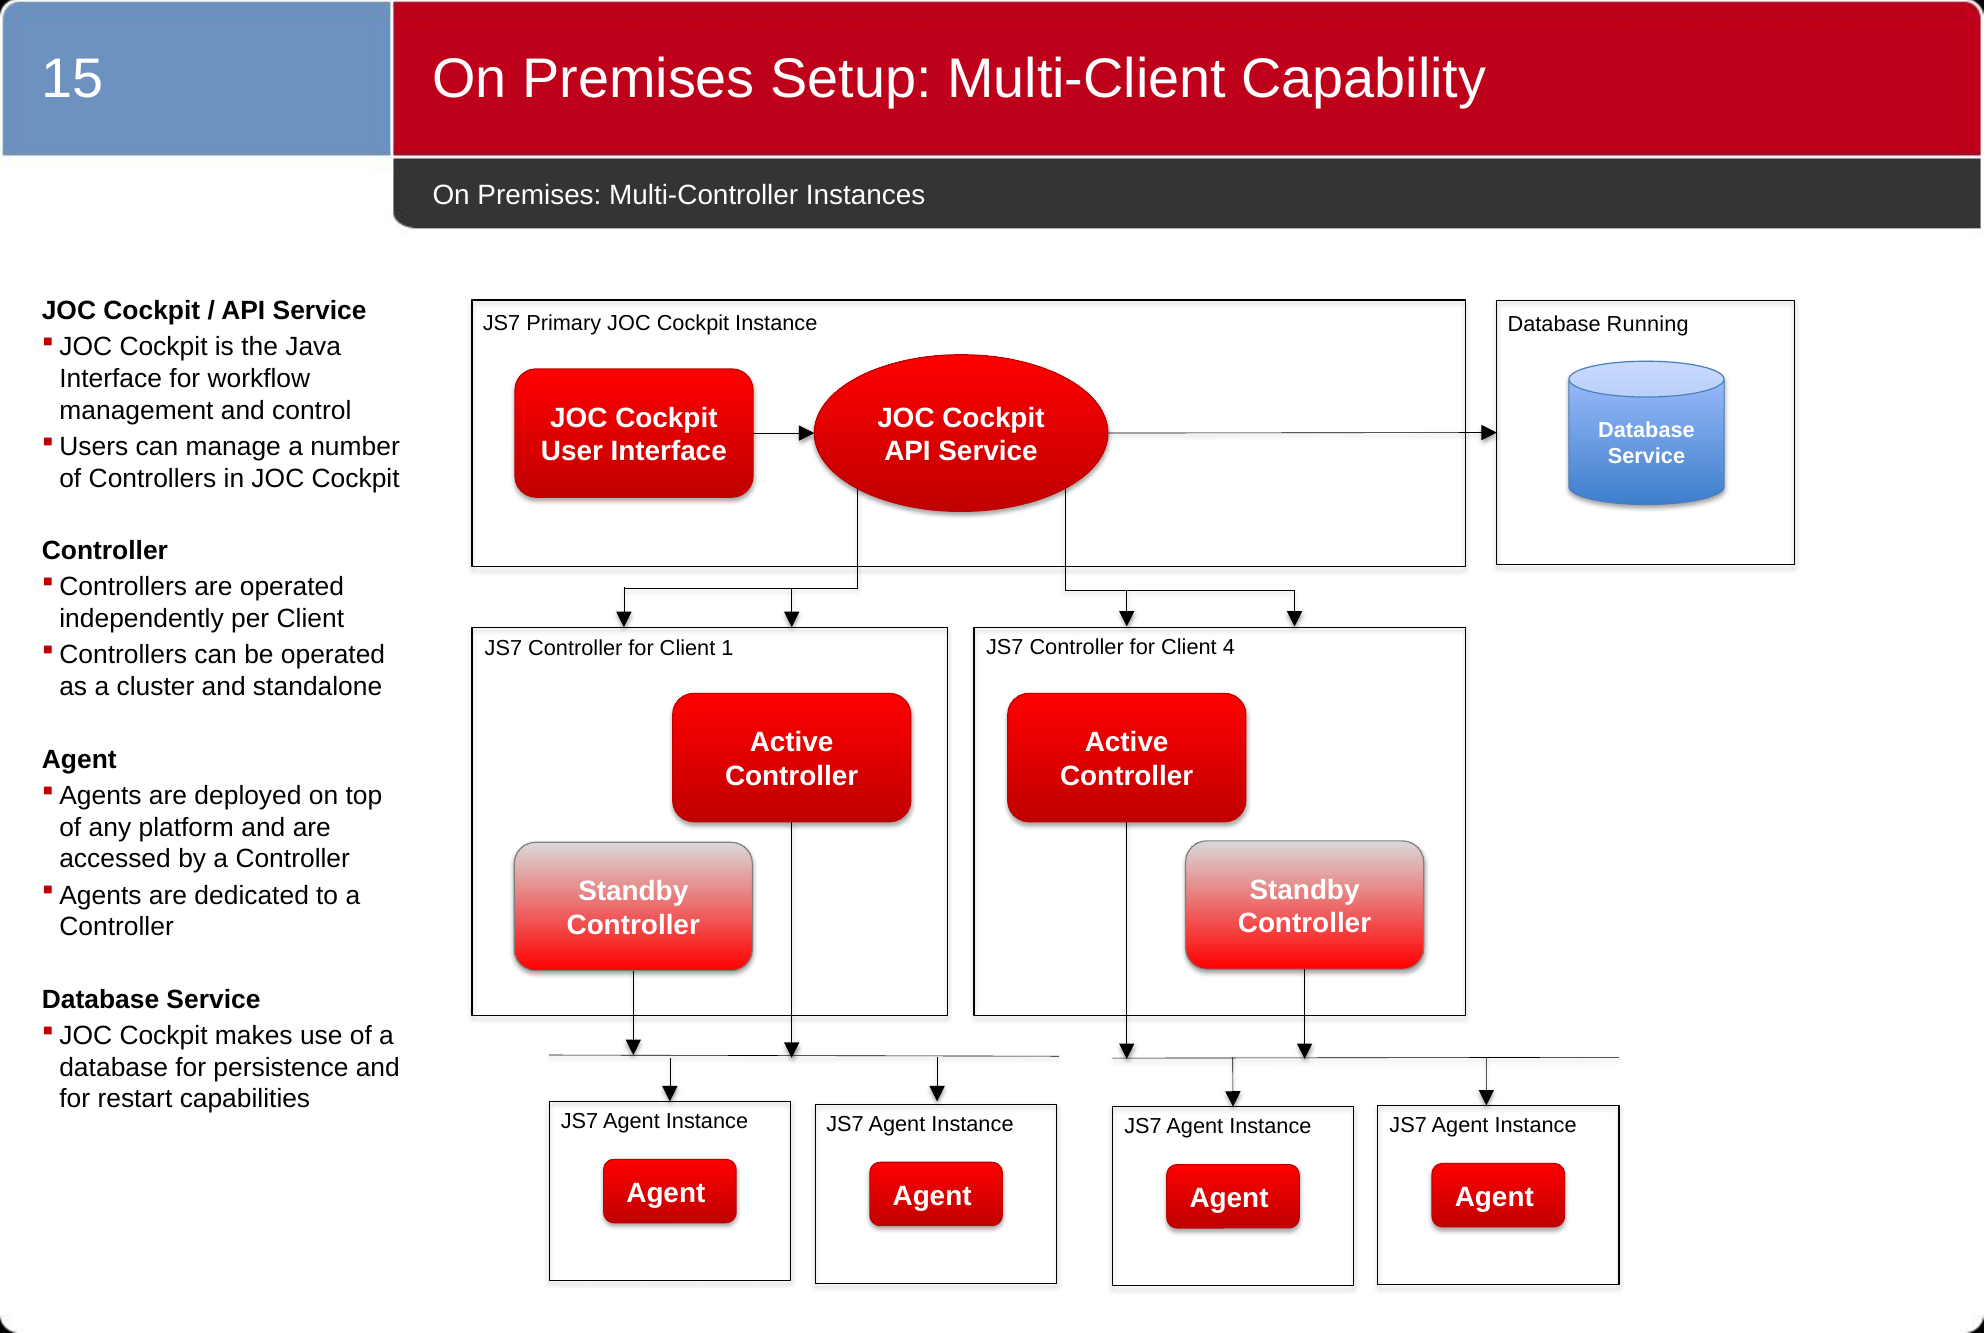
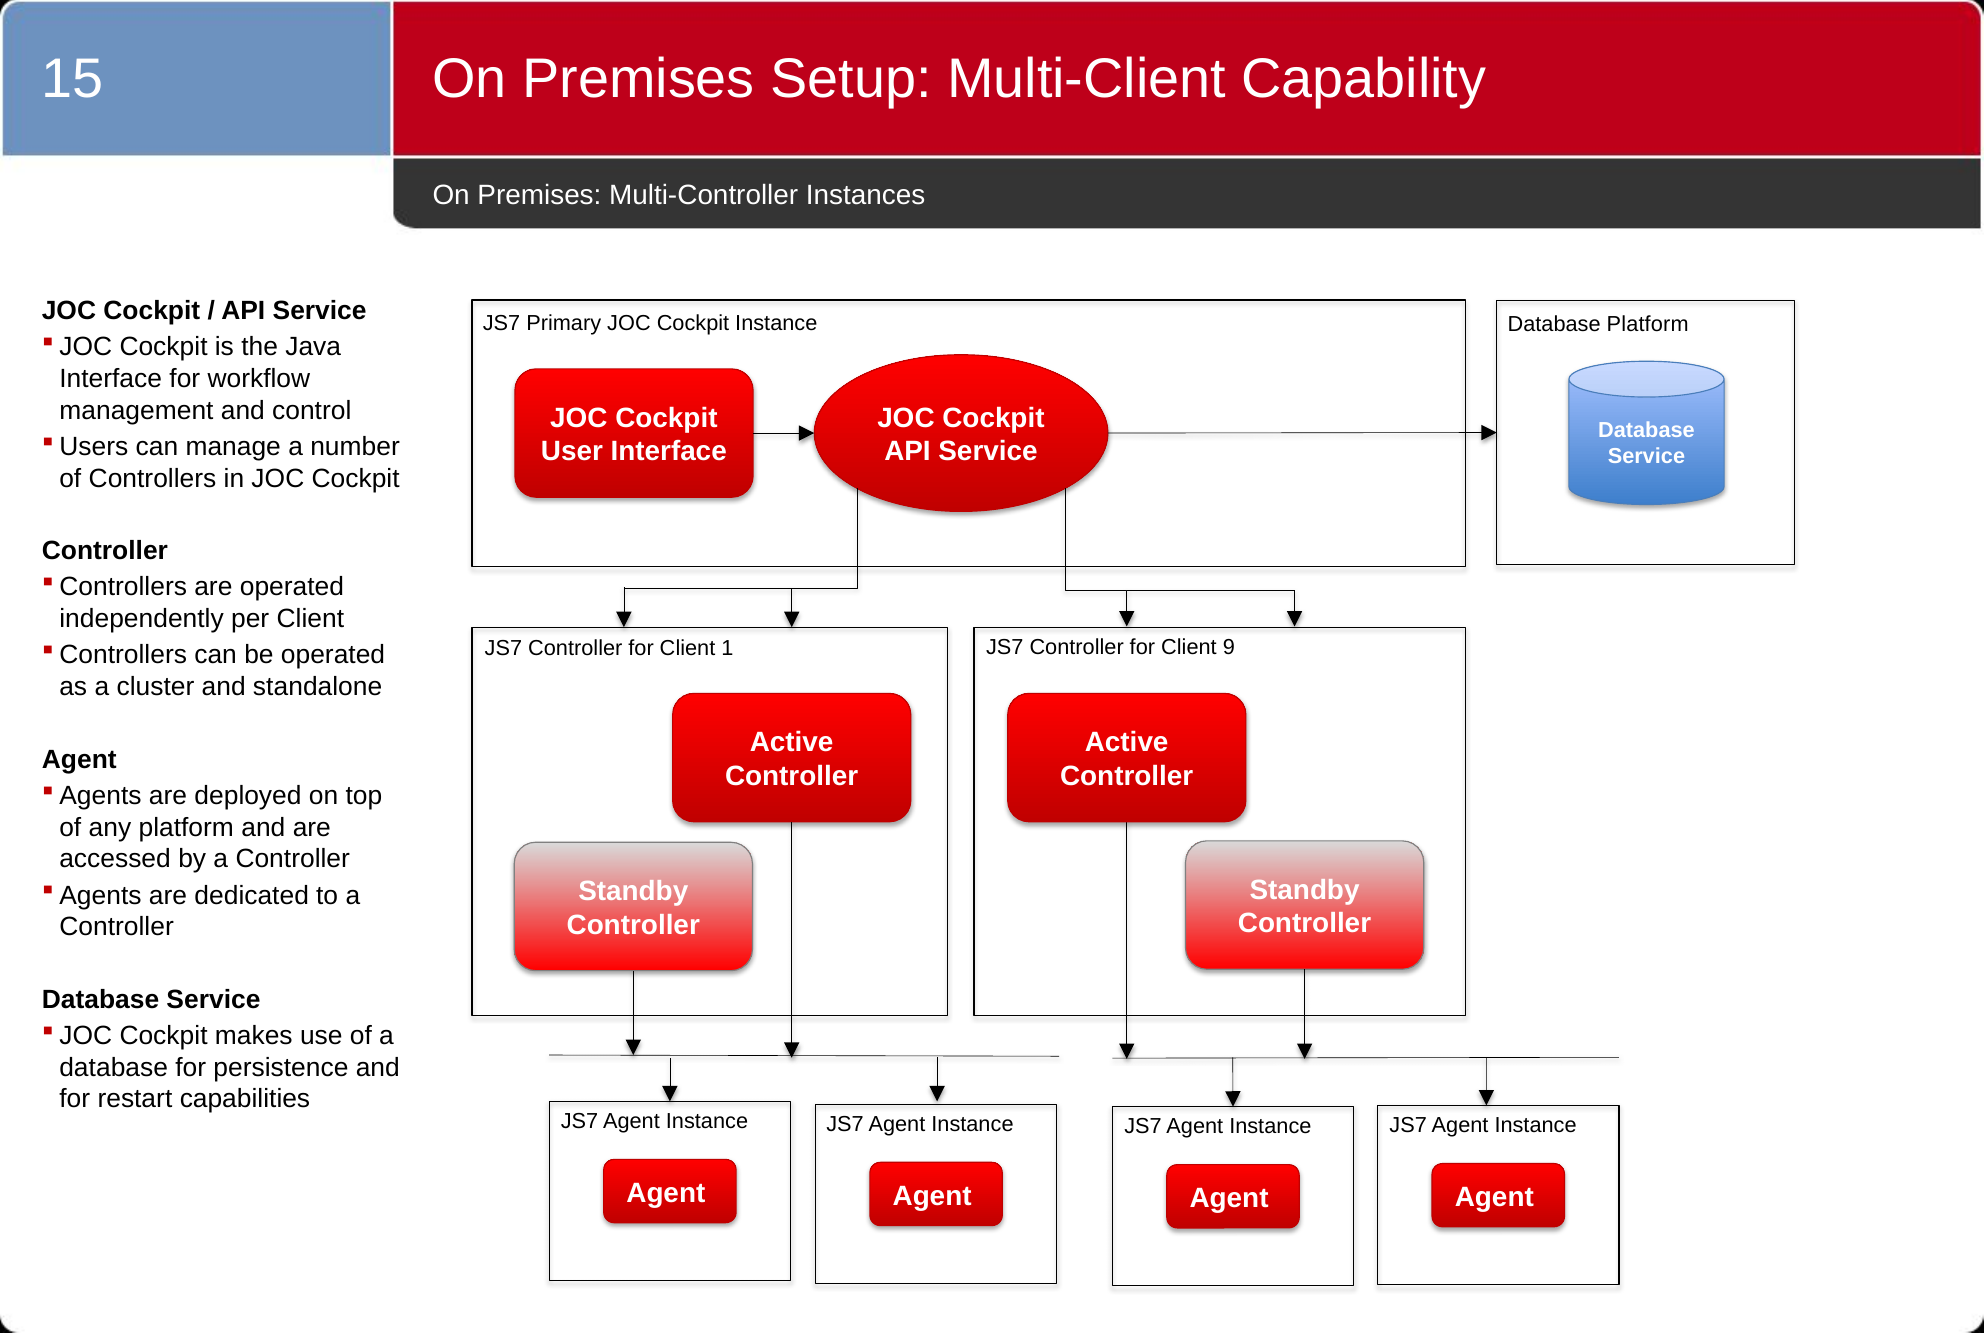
Database Running: Running -> Platform
4: 4 -> 9
